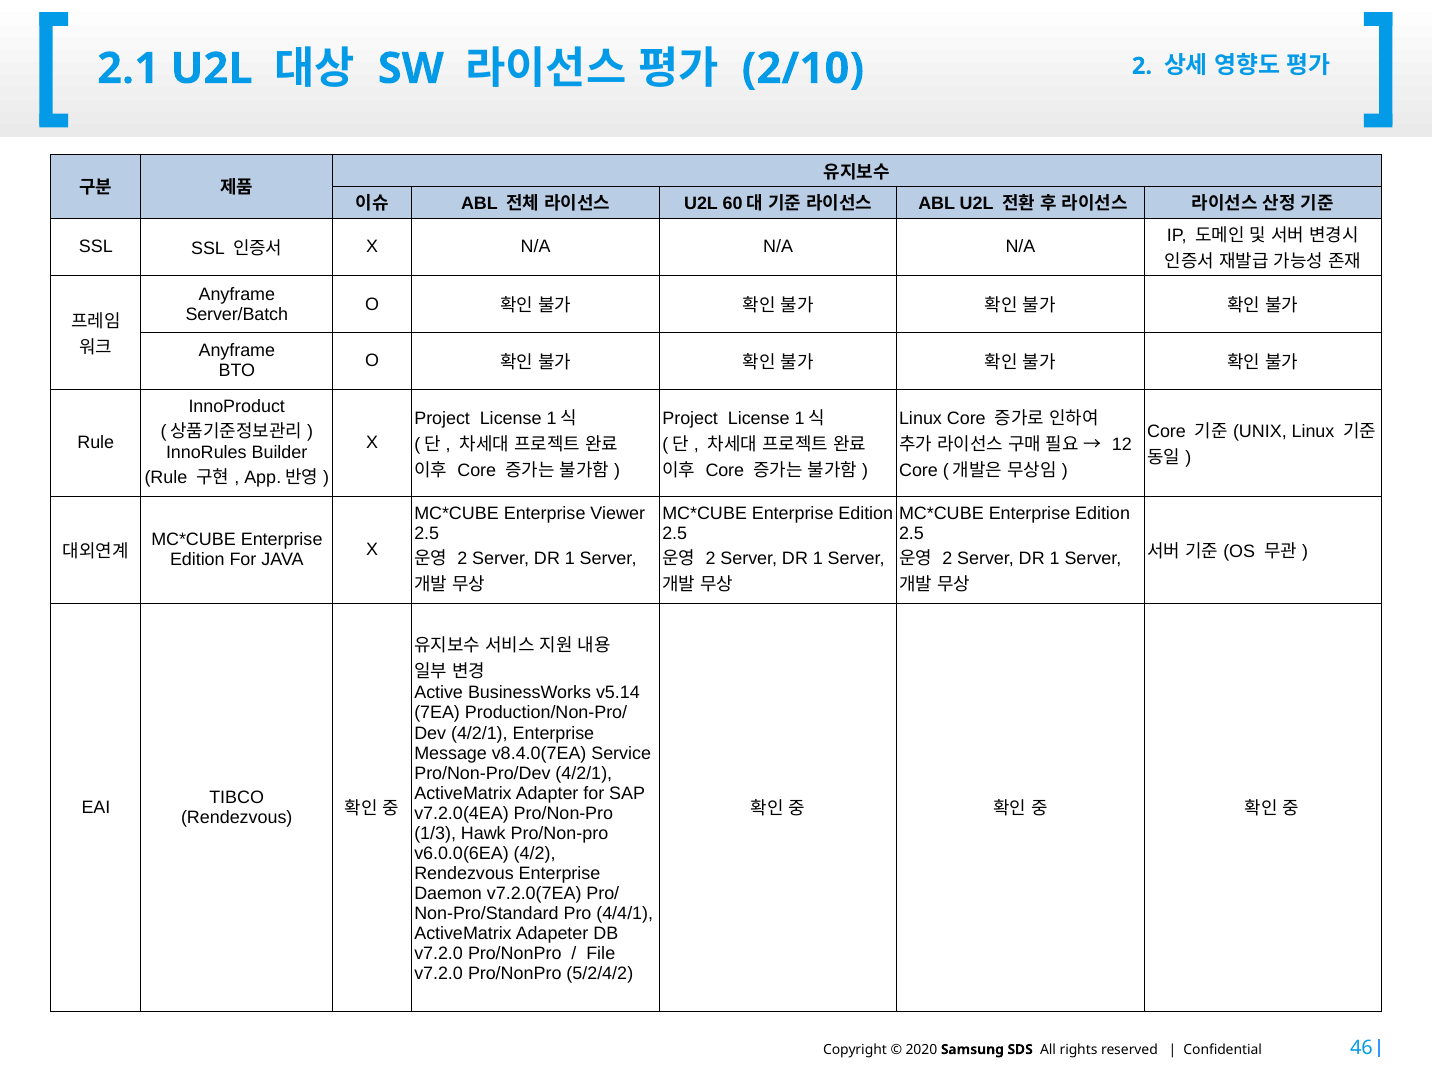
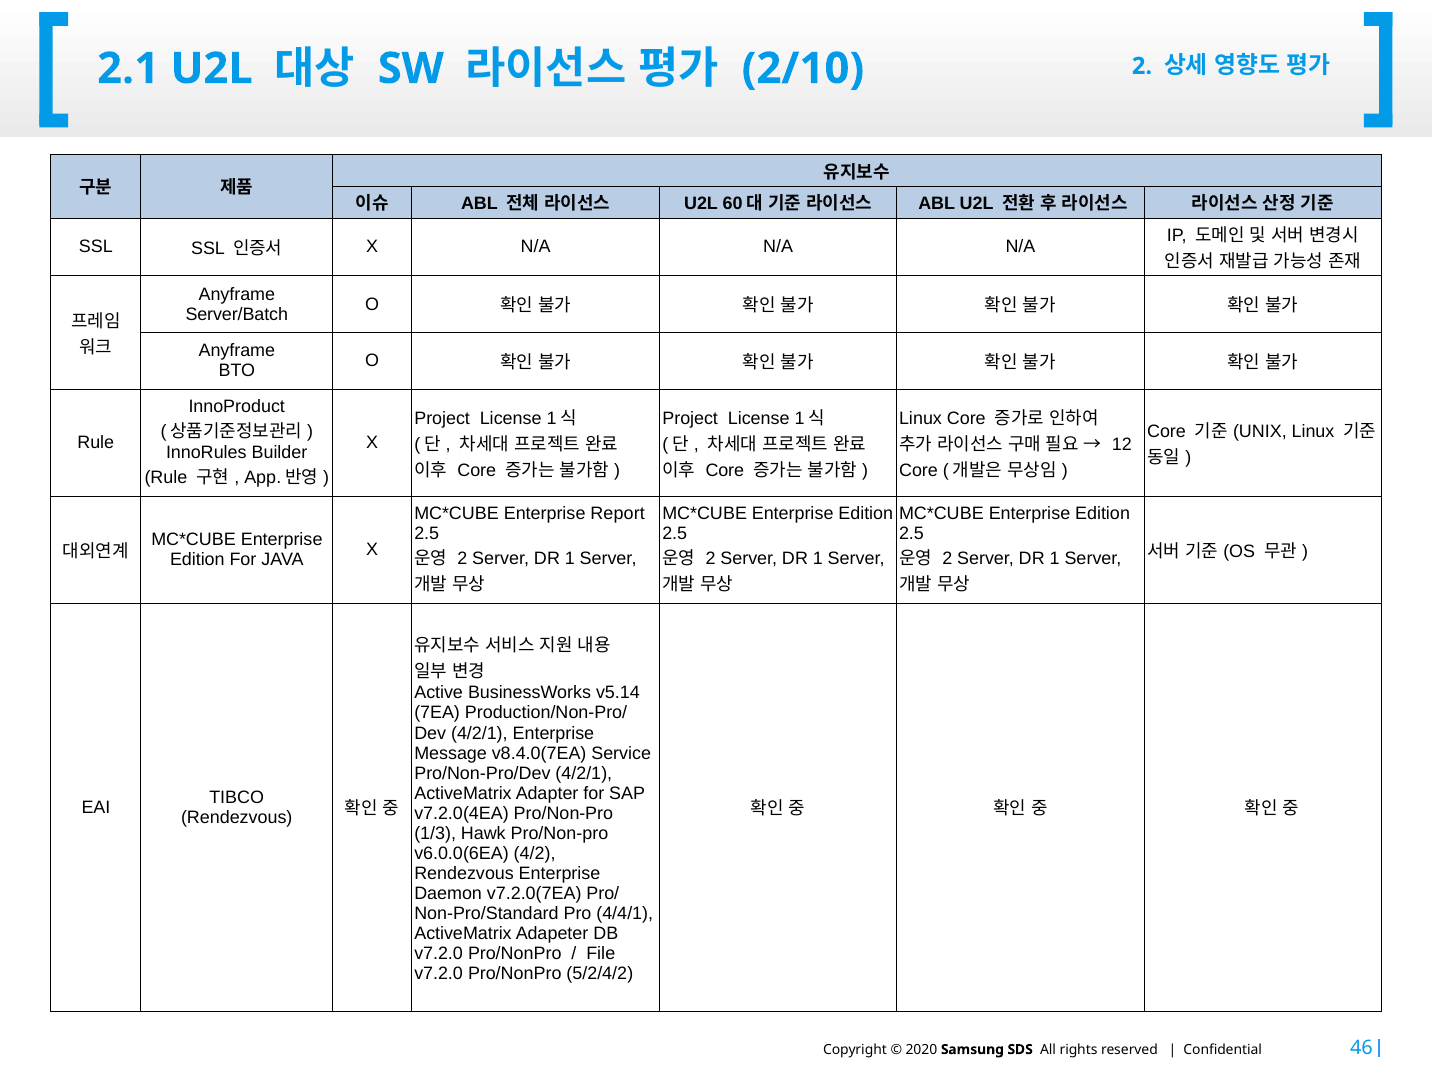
Viewer: Viewer -> Report
